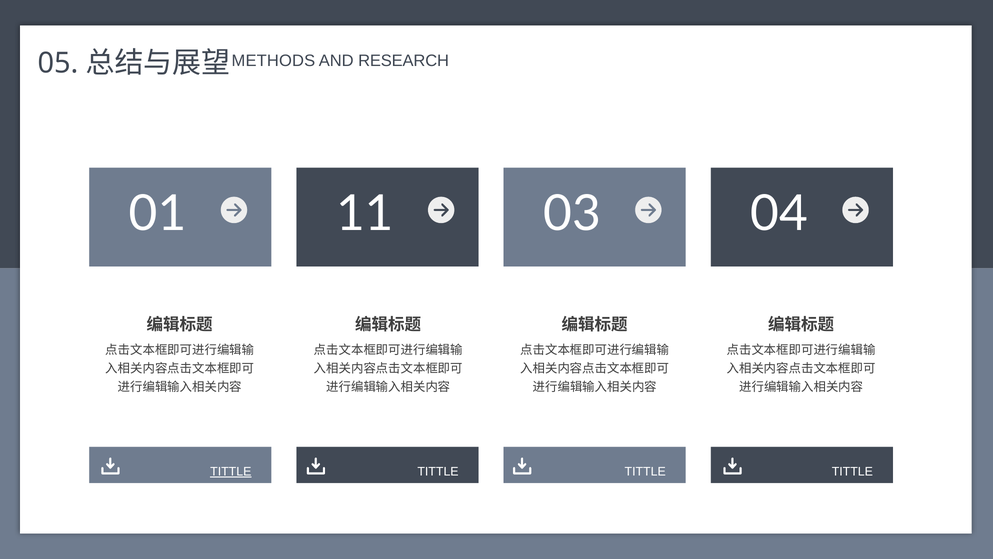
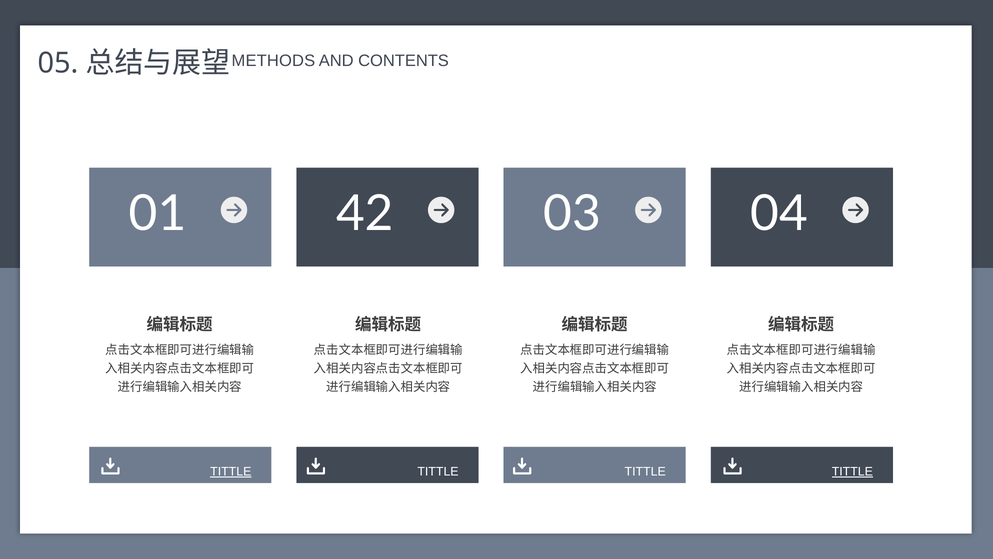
RESEARCH: RESEARCH -> CONTENTS
11: 11 -> 42
TITTLE at (852, 471) underline: none -> present
